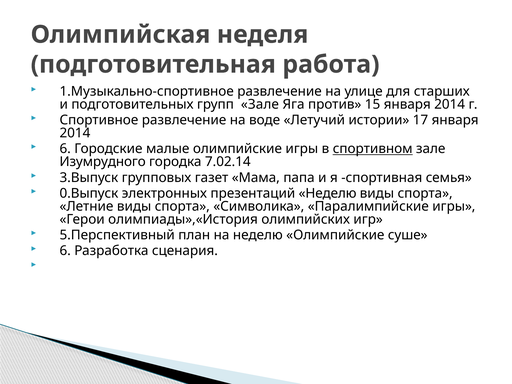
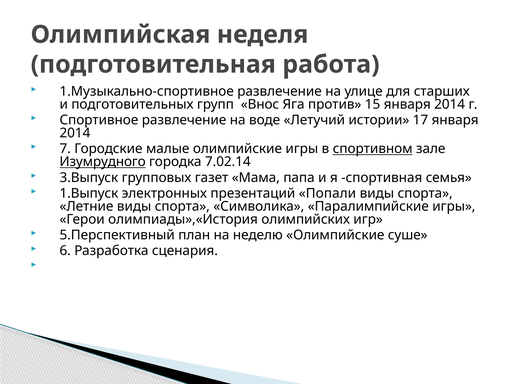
групп Зале: Зале -> Внос
6 at (65, 149): 6 -> 7
Изумрудного underline: none -> present
0.Выпуск: 0.Выпуск -> 1.Выпуск
презентаций Неделю: Неделю -> Попали
